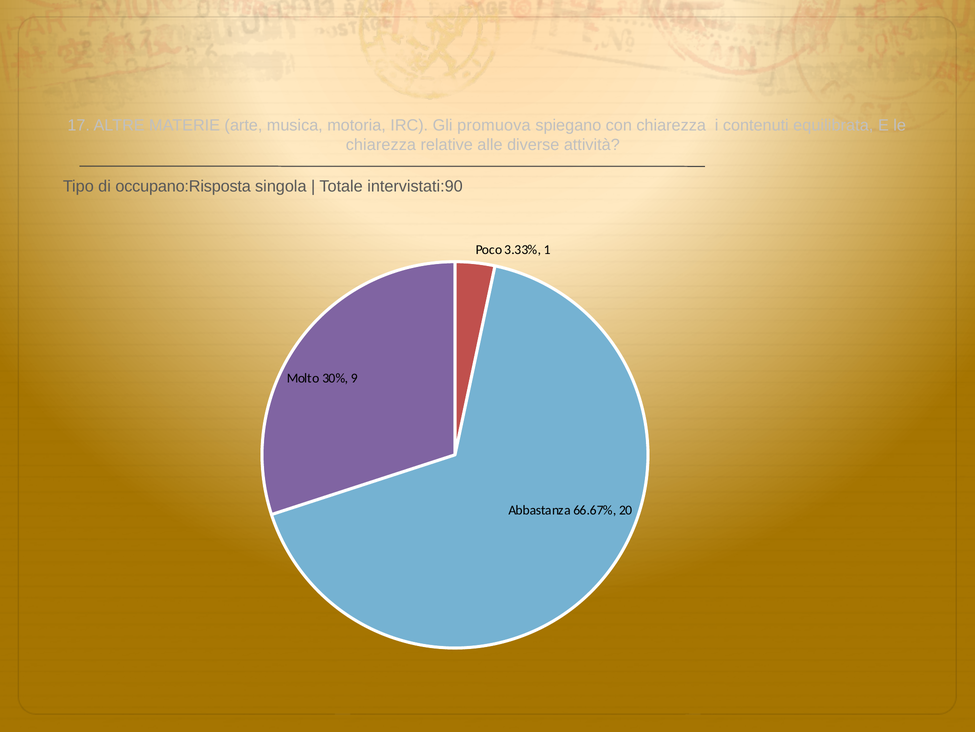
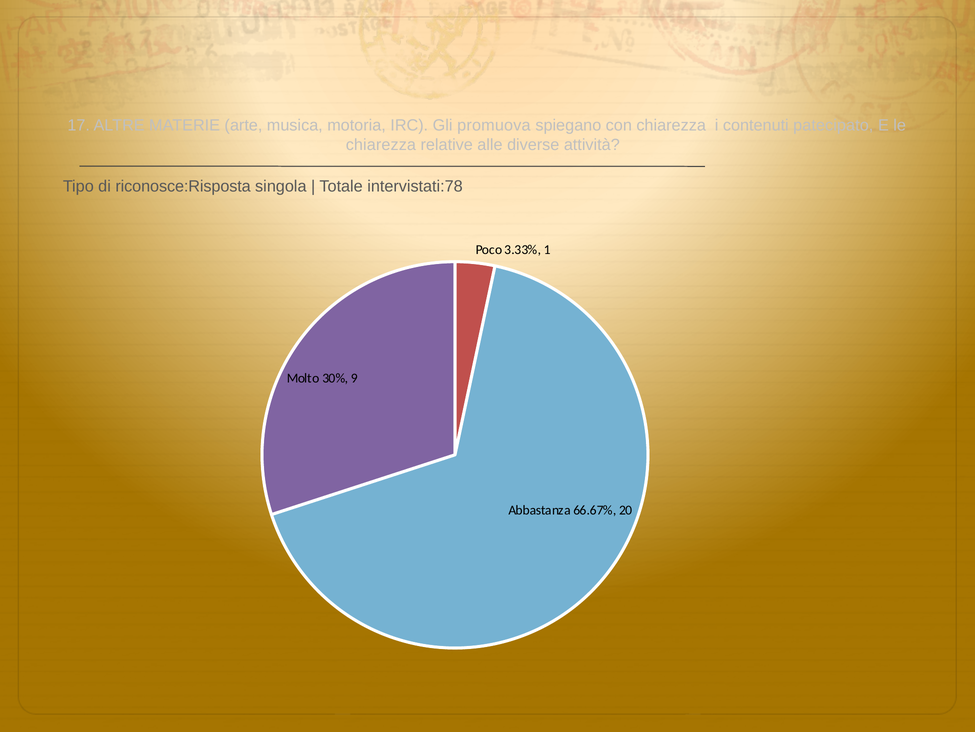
equilibrata: equilibrata -> patecipato
occupano:Risposta: occupano:Risposta -> riconosce:Risposta
intervistati:90: intervistati:90 -> intervistati:78
